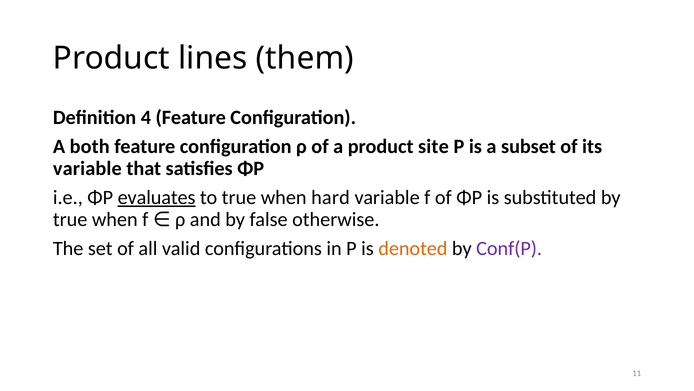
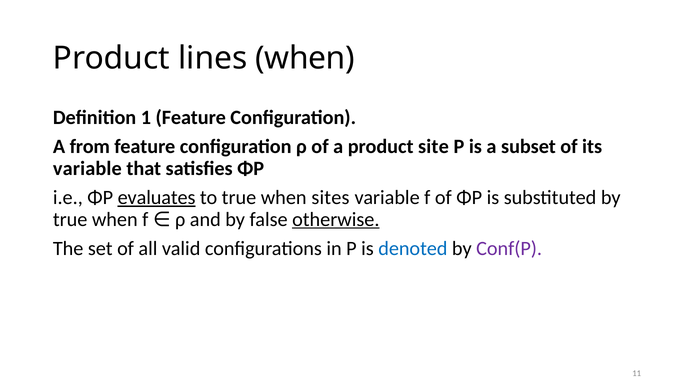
lines them: them -> when
4: 4 -> 1
both: both -> from
hard: hard -> sites
otherwise underline: none -> present
denoted colour: orange -> blue
